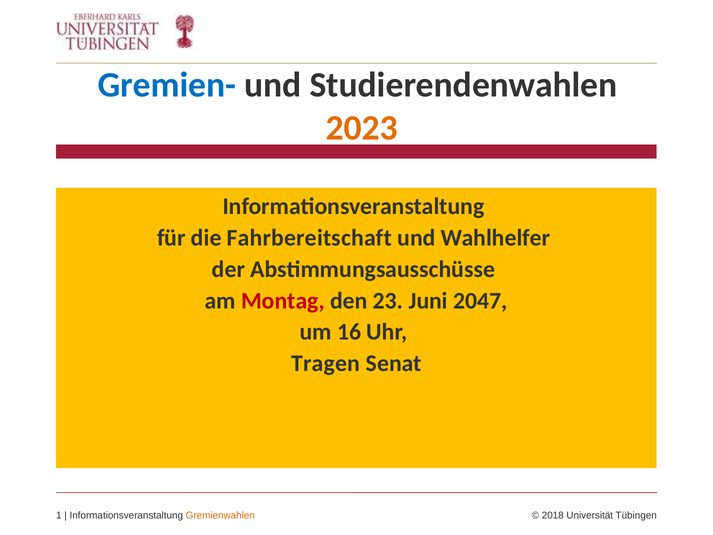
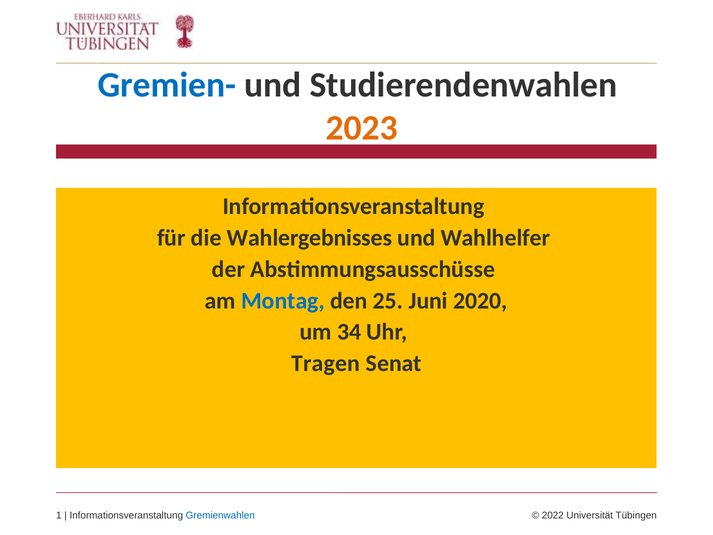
Fahrbereitschaft: Fahrbereitschaft -> Wahlergebnisses
Montag colour: red -> blue
23: 23 -> 25
2047: 2047 -> 2020
16: 16 -> 34
Gremienwahlen colour: orange -> blue
2018: 2018 -> 2022
